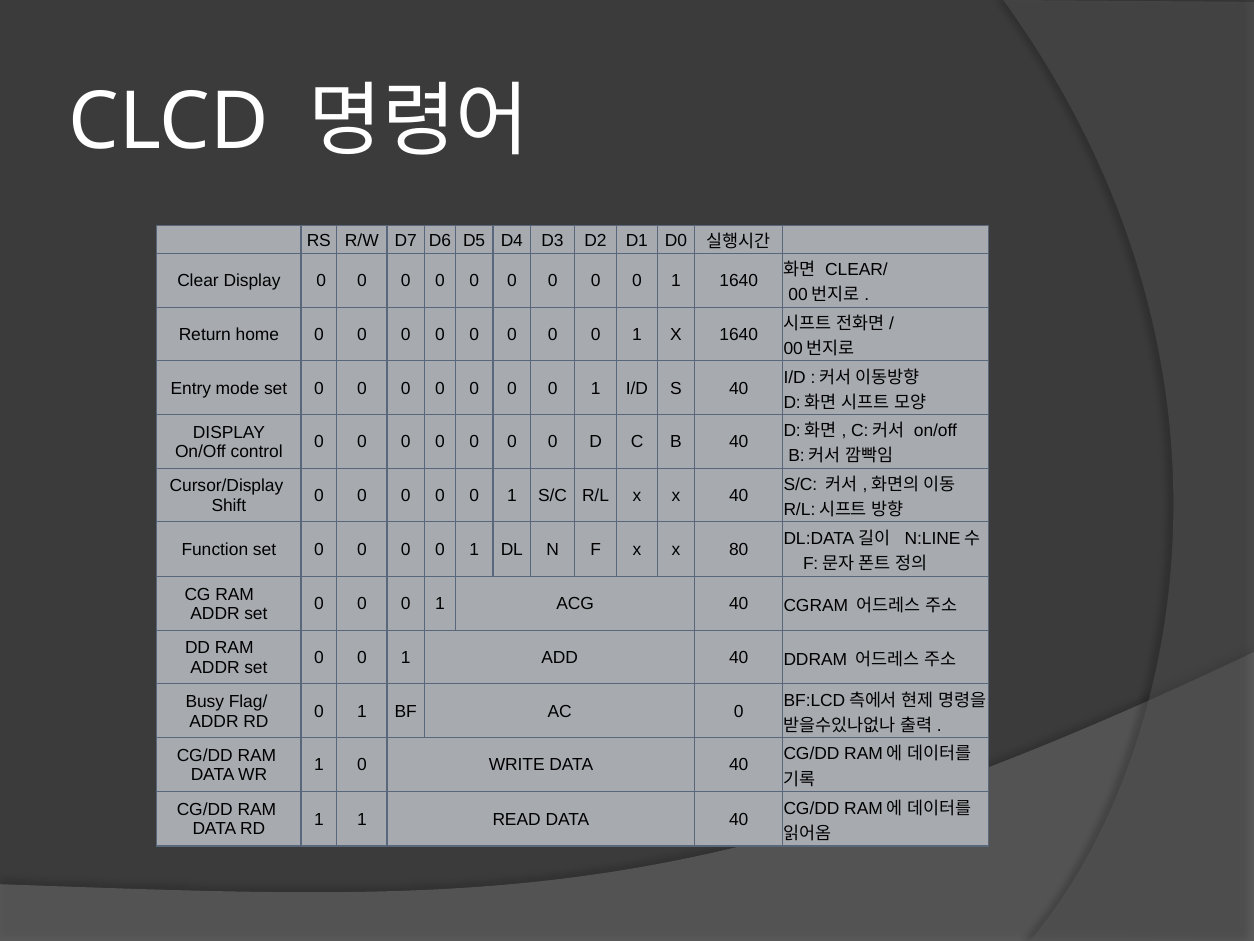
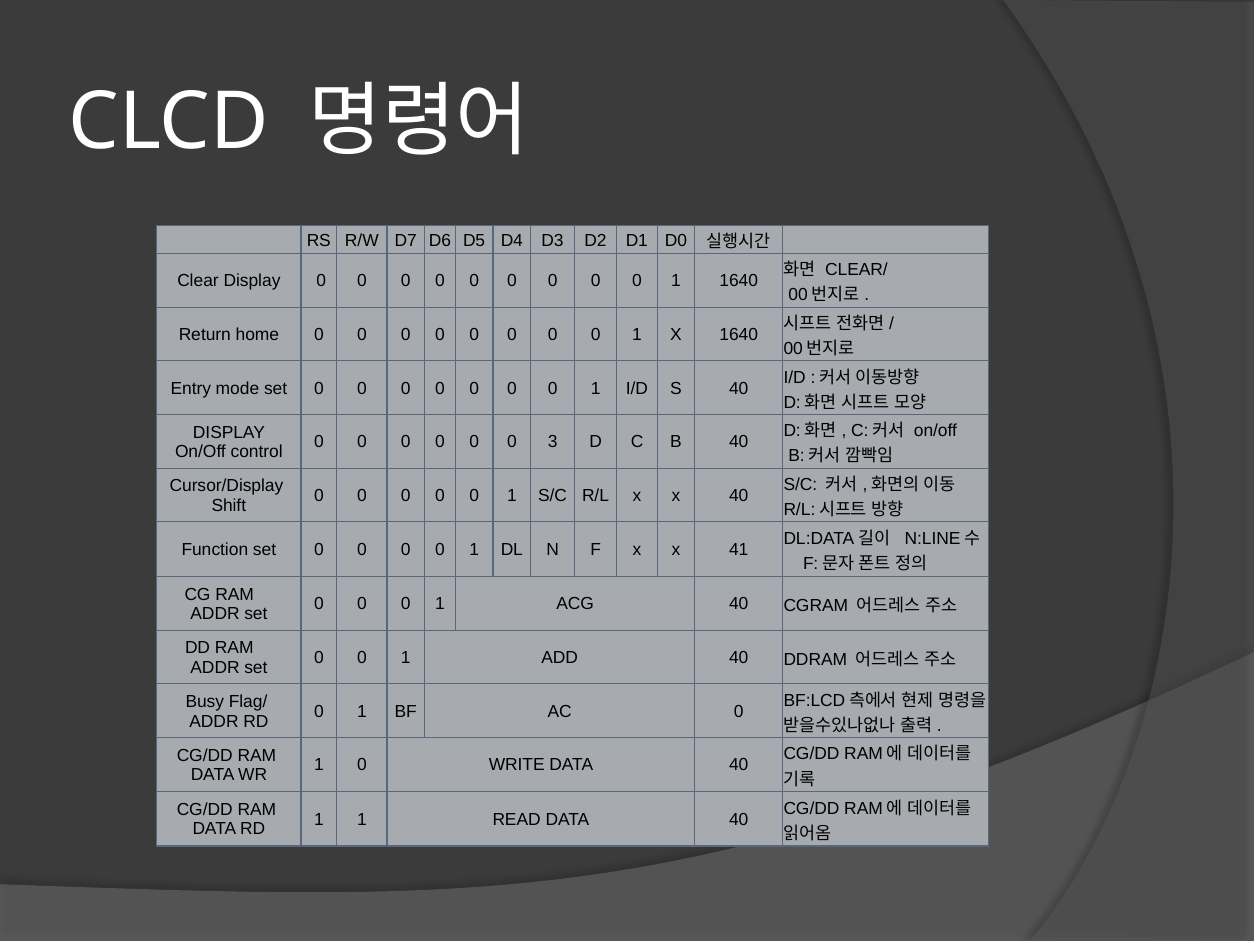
0 at (553, 442): 0 -> 3
80: 80 -> 41
